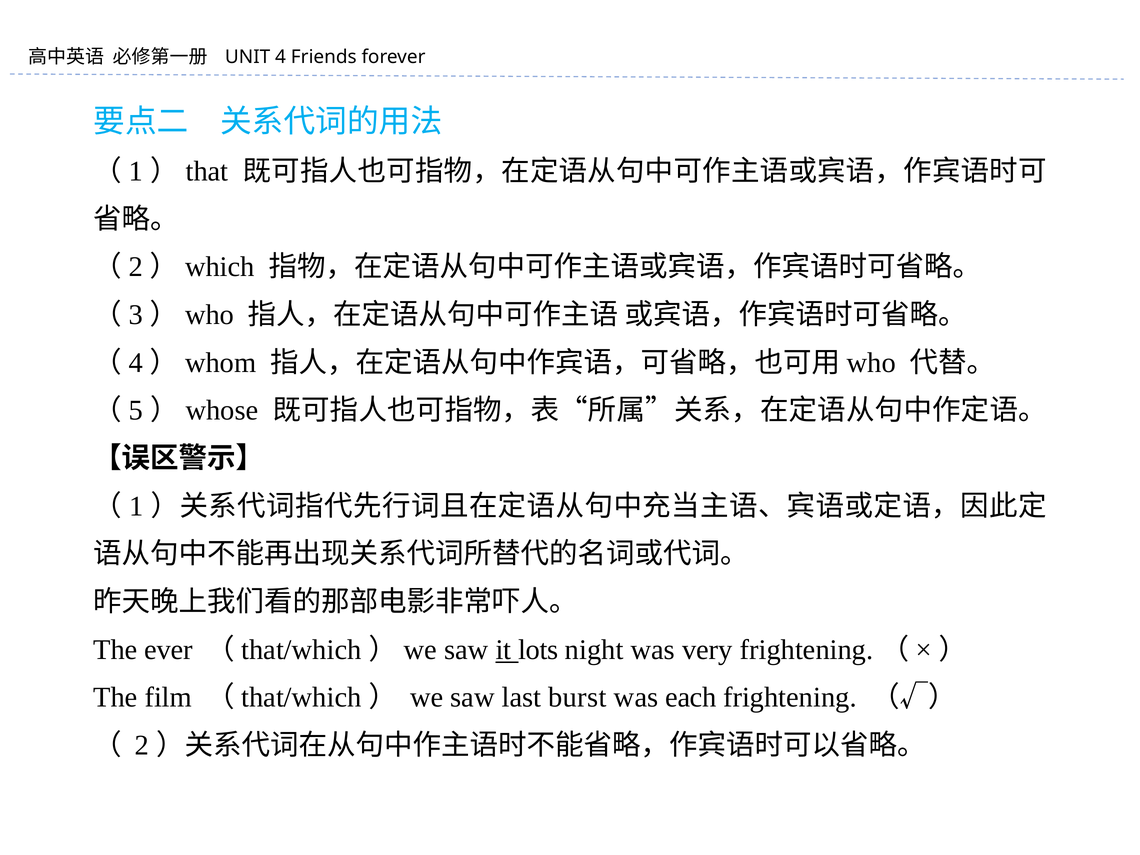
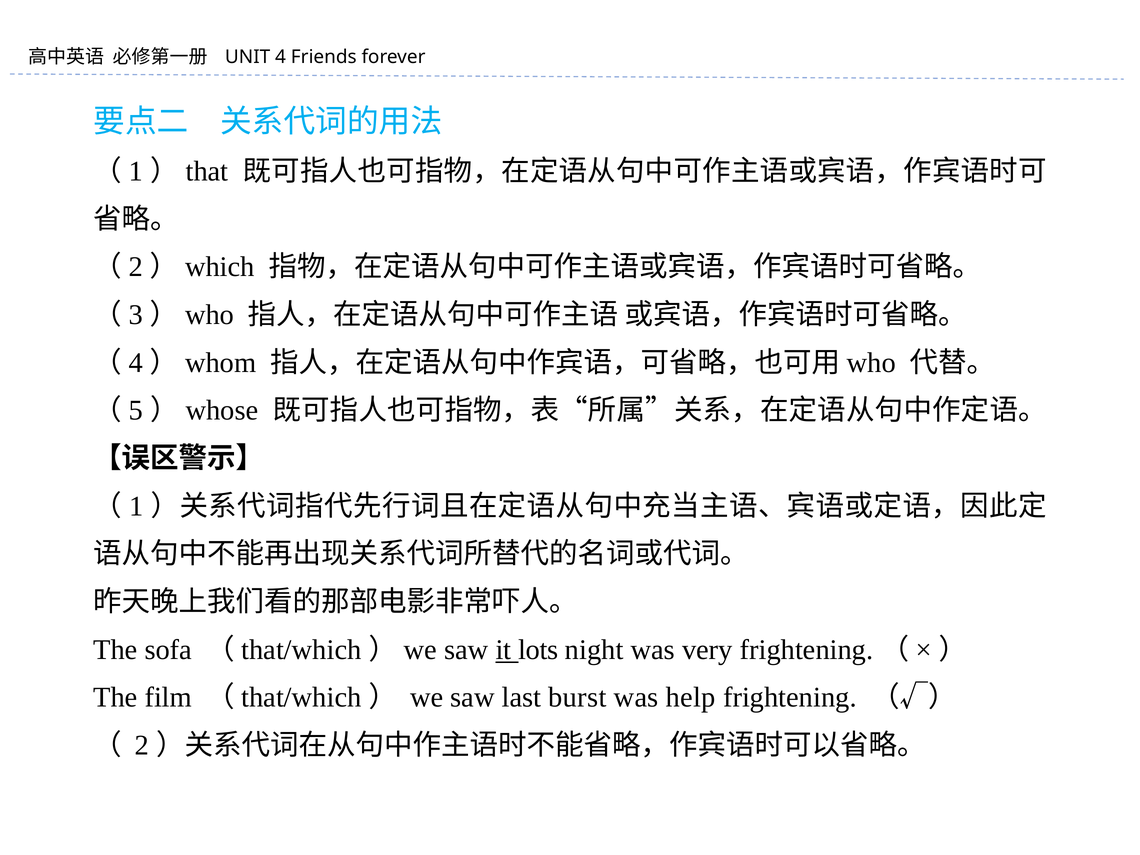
ever: ever -> sofa
each: each -> help
